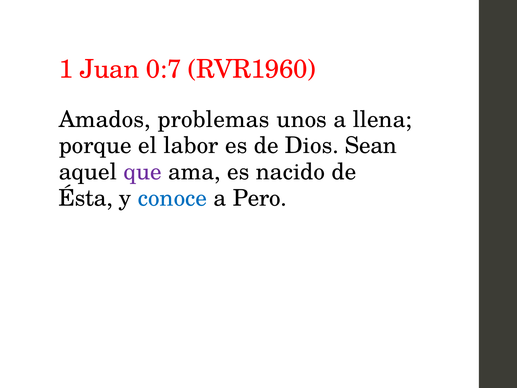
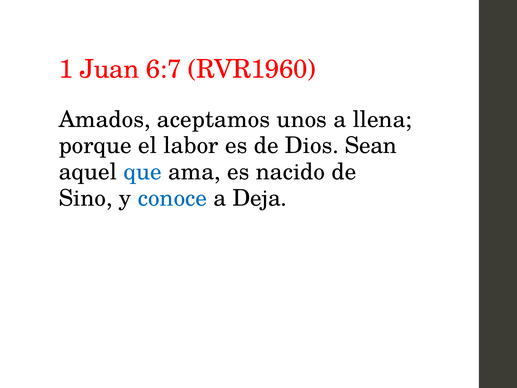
0:7: 0:7 -> 6:7
problemas: problemas -> aceptamos
que colour: purple -> blue
Ésta: Ésta -> Sino
Pero: Pero -> Deja
